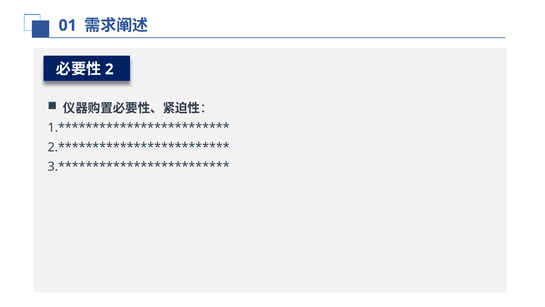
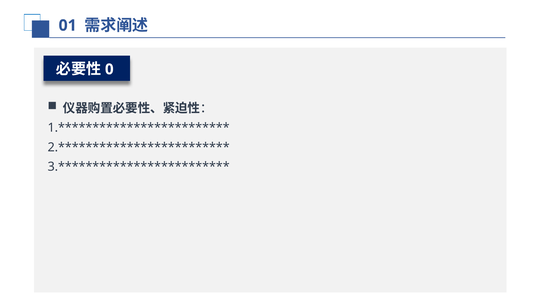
2: 2 -> 0
